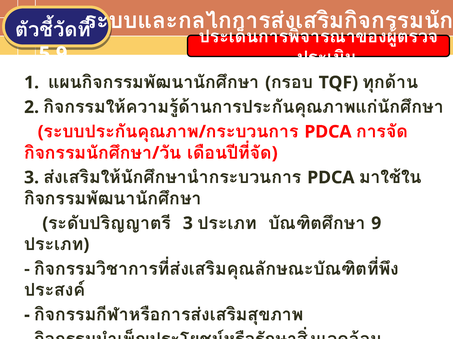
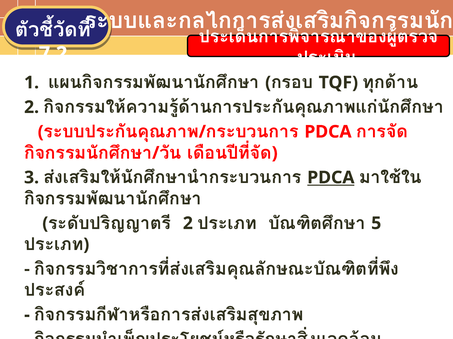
5.9: 5.9 -> 7.2
PDCA at (331, 178) underline: none -> present
3 at (188, 224): 3 -> 2
9: 9 -> 5
